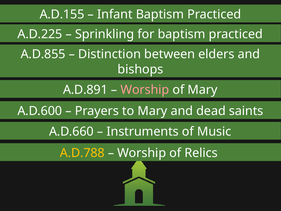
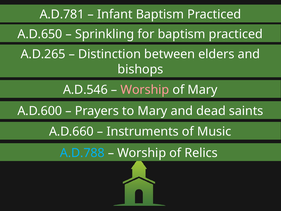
A.D.155: A.D.155 -> A.D.781
A.D.225: A.D.225 -> A.D.650
A.D.855: A.D.855 -> A.D.265
A.D.891: A.D.891 -> A.D.546
A.D.788 colour: yellow -> light blue
